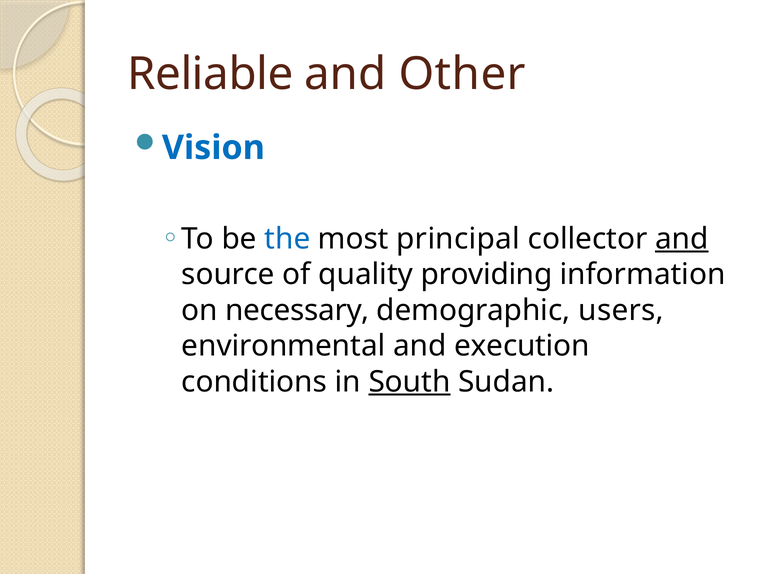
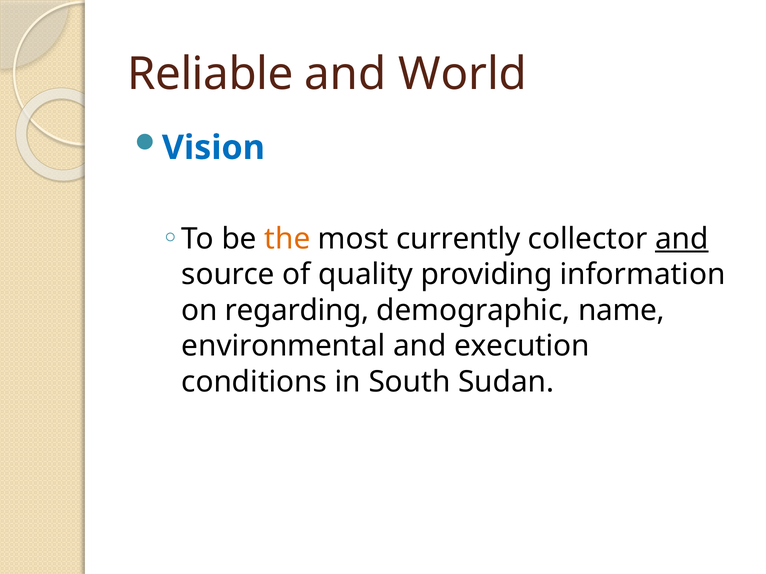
Other: Other -> World
the colour: blue -> orange
principal: principal -> currently
necessary: necessary -> regarding
users: users -> name
South underline: present -> none
